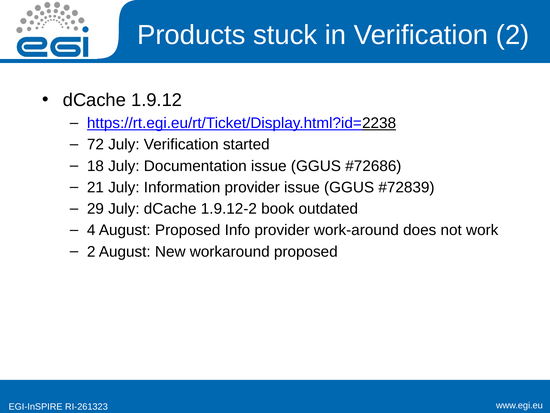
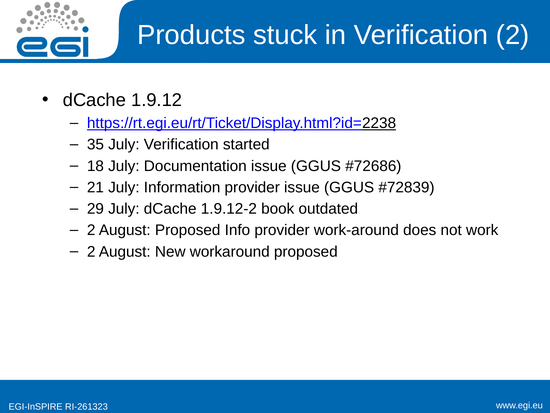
72: 72 -> 35
4 at (91, 230): 4 -> 2
